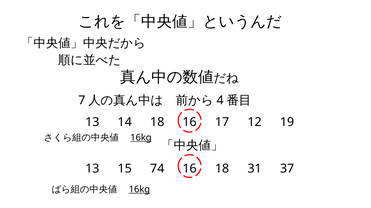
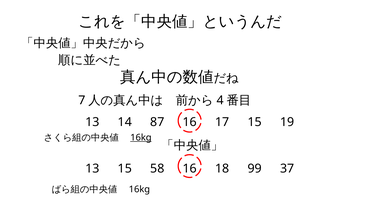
14 18: 18 -> 87
17 12: 12 -> 15
74: 74 -> 58
31: 31 -> 99
16kg at (139, 190) underline: present -> none
